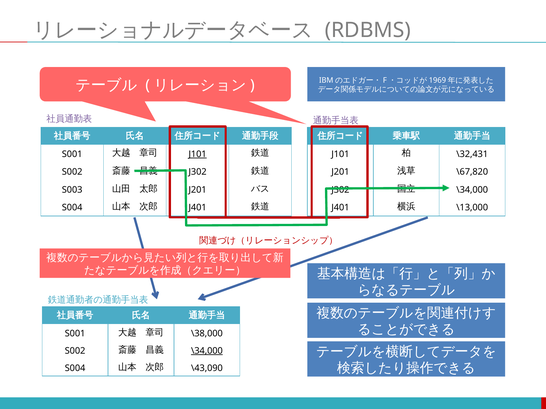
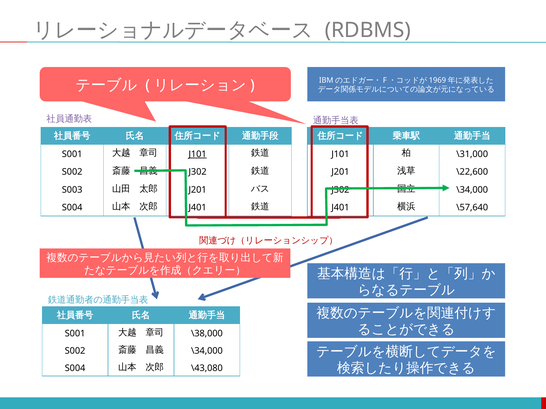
\32,431: \32,431 -> \31,000
\67,820: \67,820 -> \22,600
\13,000: \13,000 -> \57,640
\34,000 at (207, 351) underline: present -> none
\43,090: \43,090 -> \43,080
